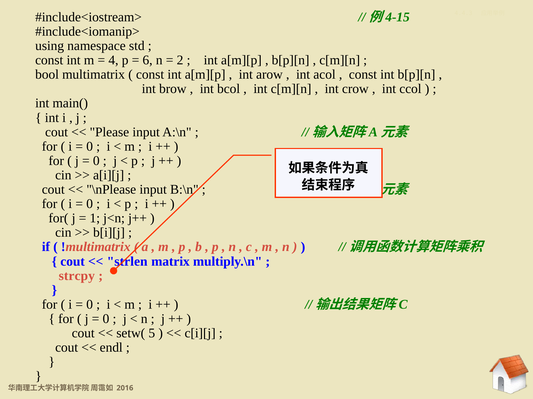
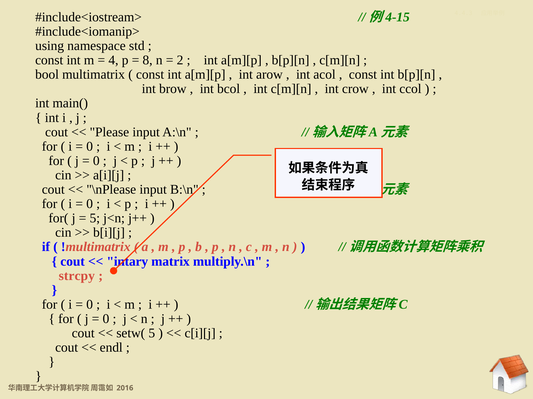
6: 6 -> 8
1 at (95, 219): 1 -> 5
strlen: strlen -> intary
